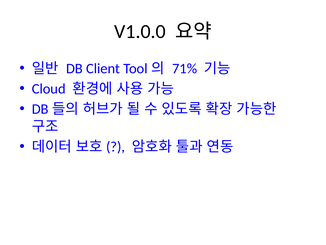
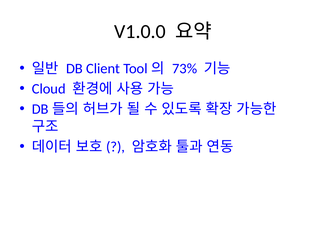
71%: 71% -> 73%
